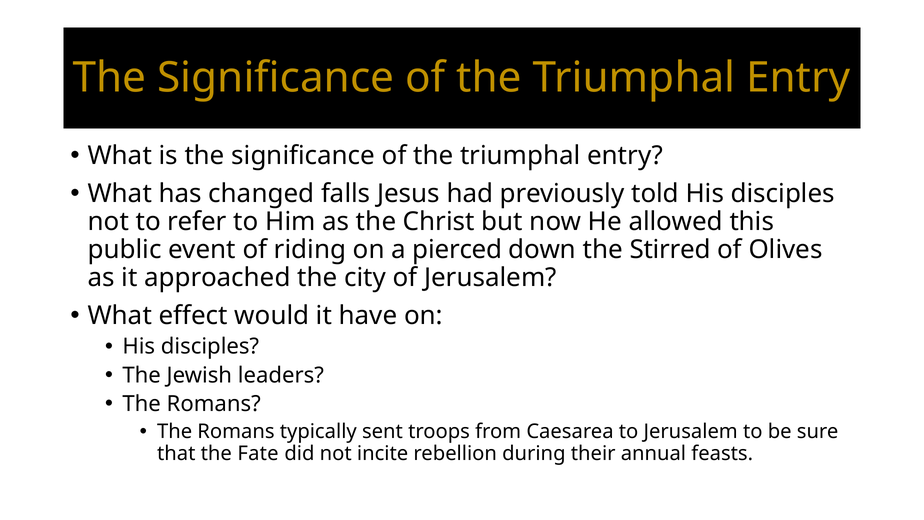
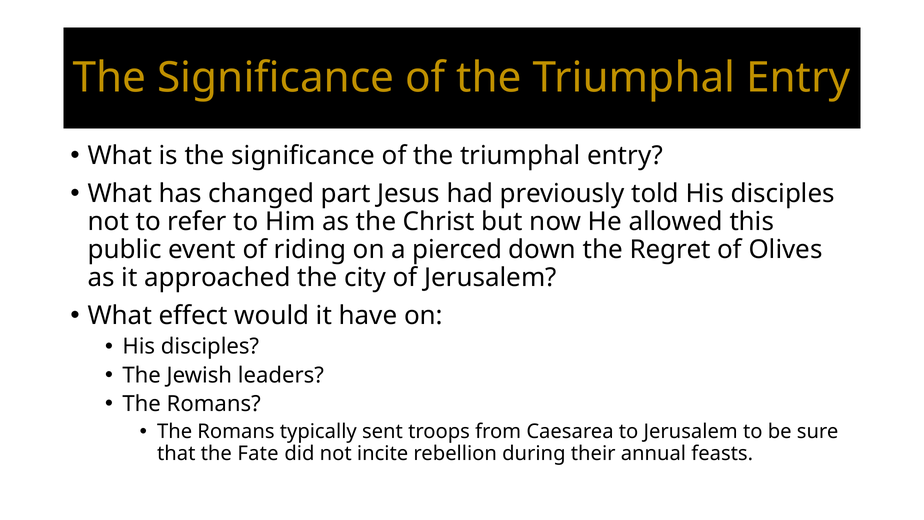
falls: falls -> part
Stirred: Stirred -> Regret
